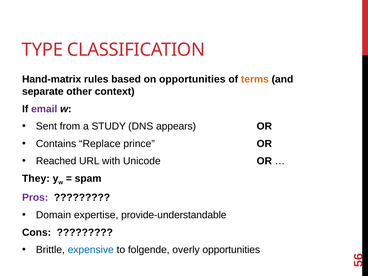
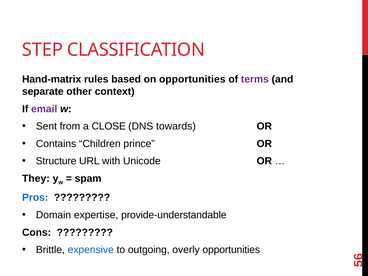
TYPE: TYPE -> STEP
terms colour: orange -> purple
STUDY: STUDY -> CLOSE
appears: appears -> towards
Replace: Replace -> Children
Reached: Reached -> Structure
Pros colour: purple -> blue
folgende: folgende -> outgoing
